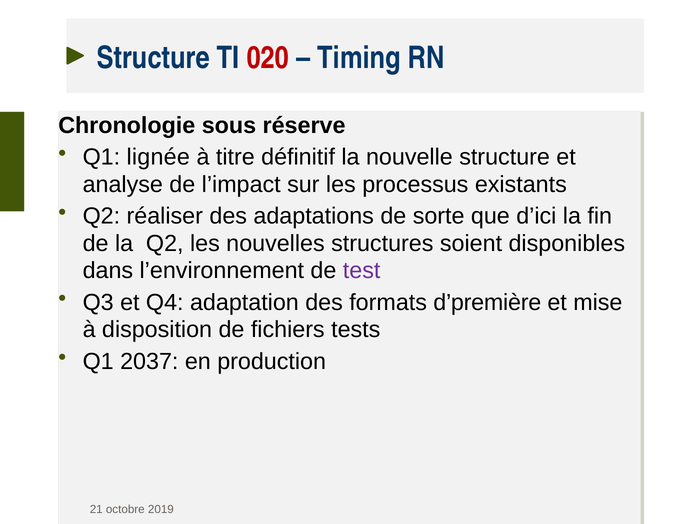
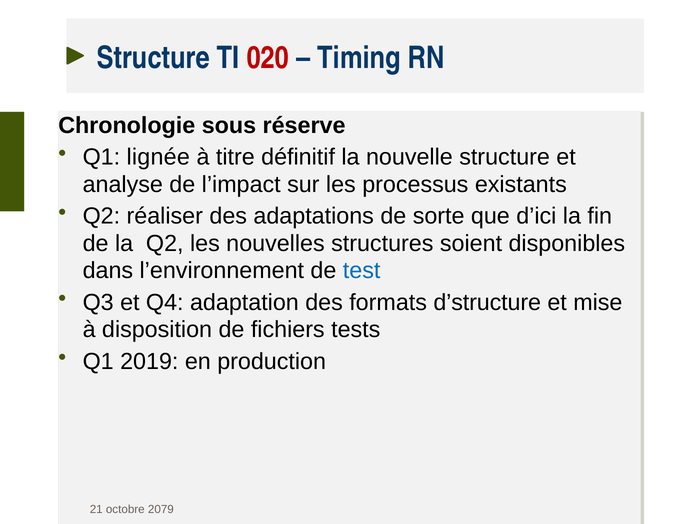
test colour: purple -> blue
d’première: d’première -> d’structure
2037: 2037 -> 2019
2019: 2019 -> 2079
